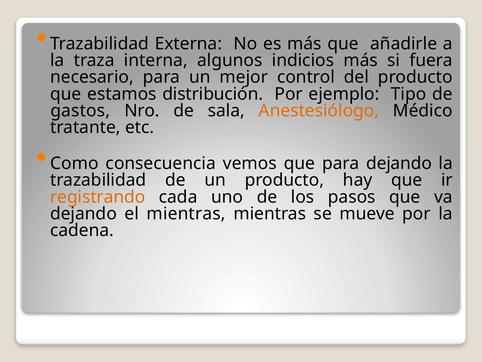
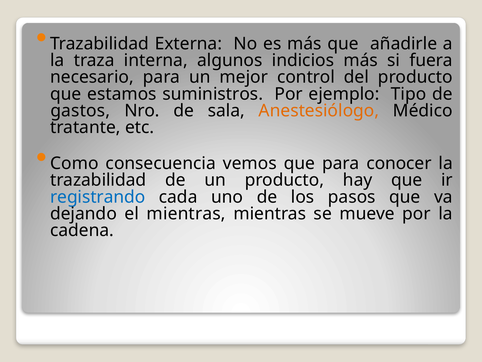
distribución: distribución -> suministros
para dejando: dejando -> conocer
registrando colour: orange -> blue
